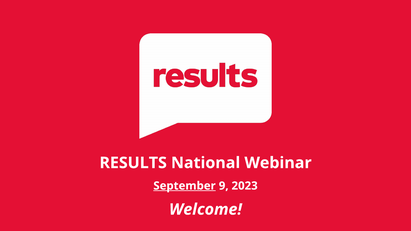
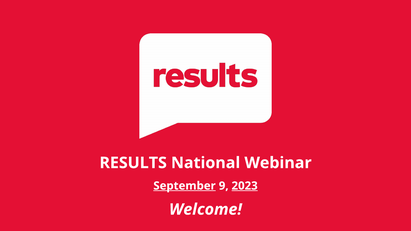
2023 underline: none -> present
